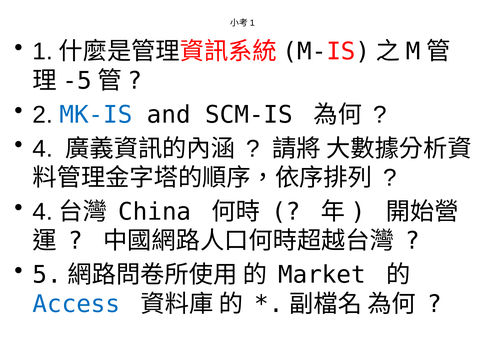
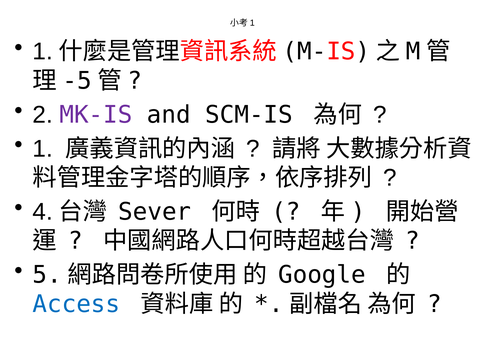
MK-IS colour: blue -> purple
4 at (43, 149): 4 -> 1
China: China -> Sever
Market: Market -> Google
